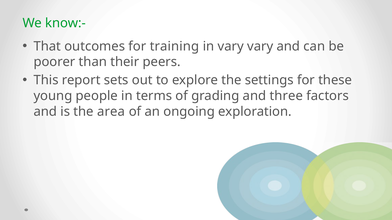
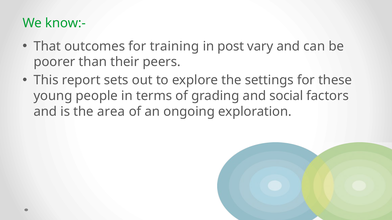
in vary: vary -> post
three: three -> social
